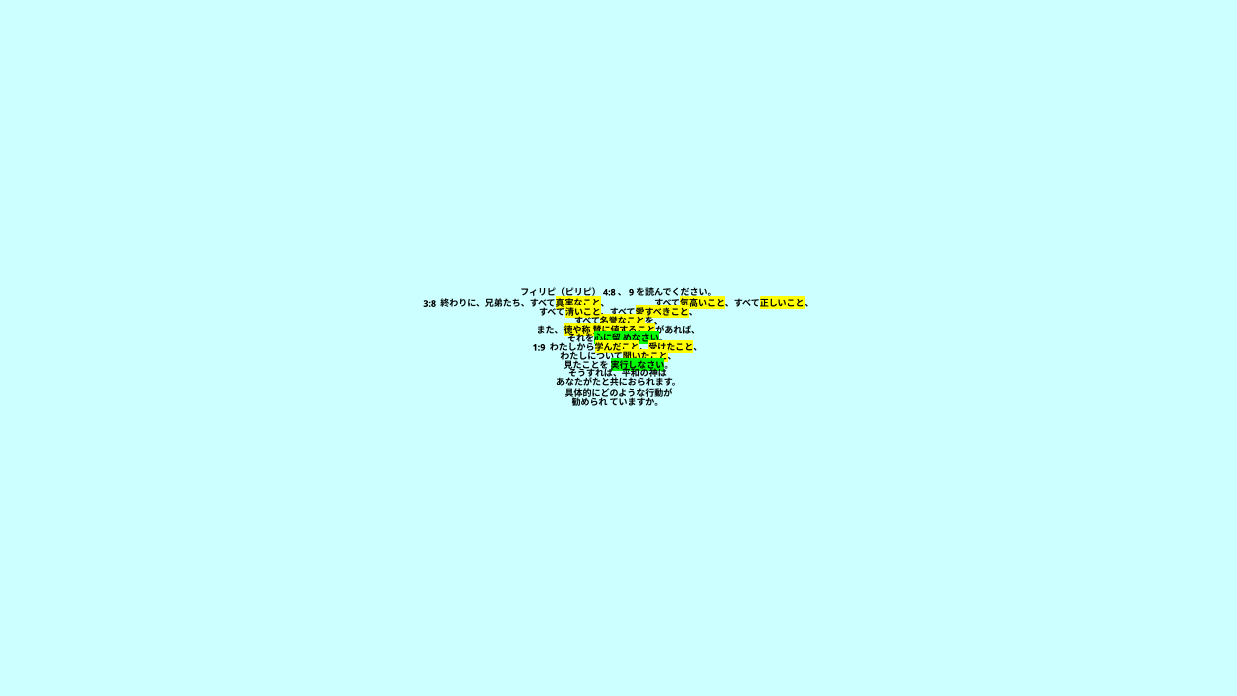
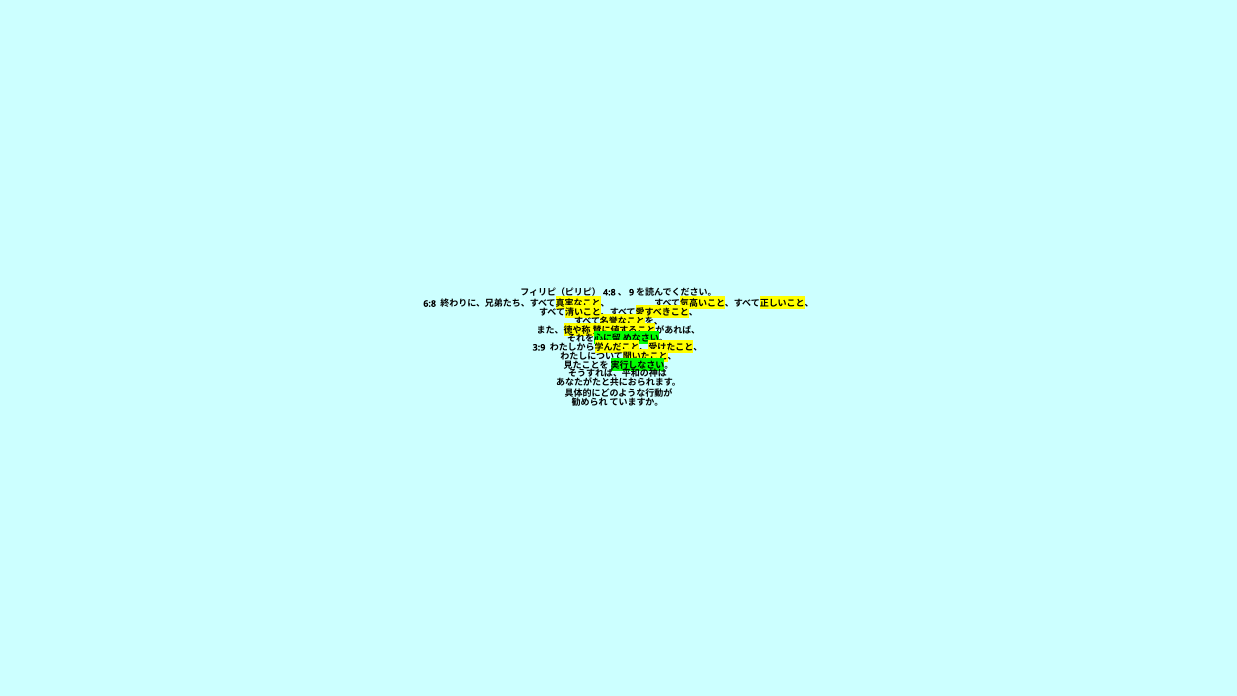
3:8: 3:8 -> 6:8
1:9: 1:9 -> 3:9
